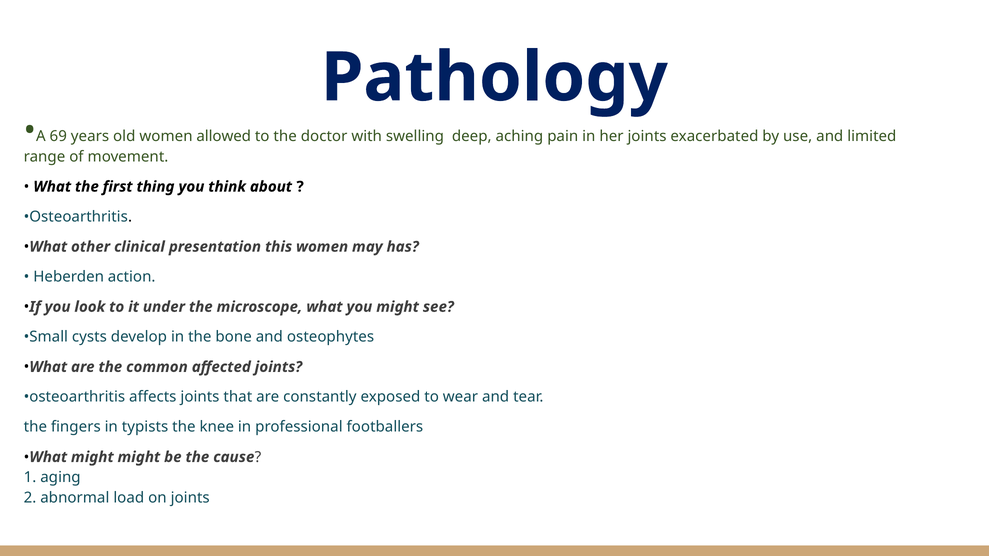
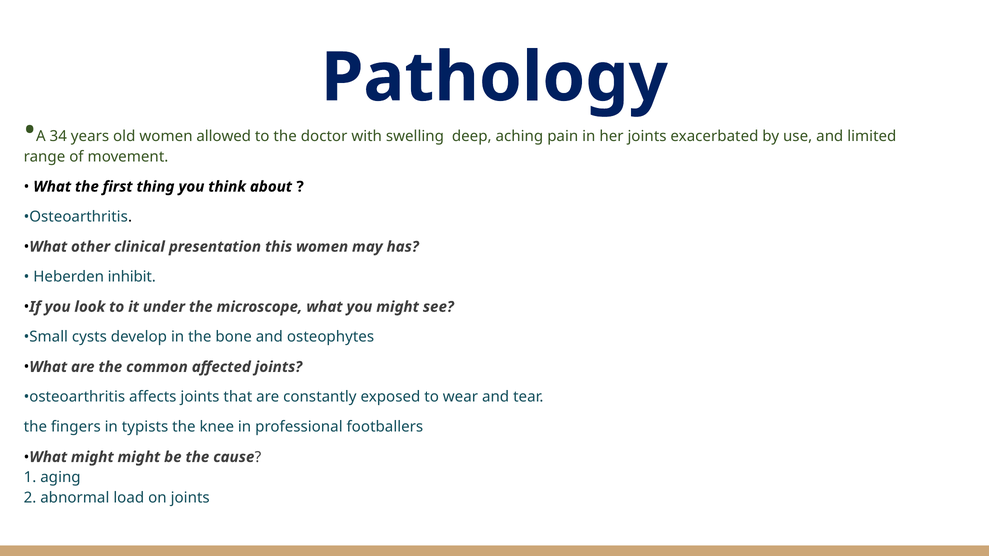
69: 69 -> 34
action: action -> inhibit
